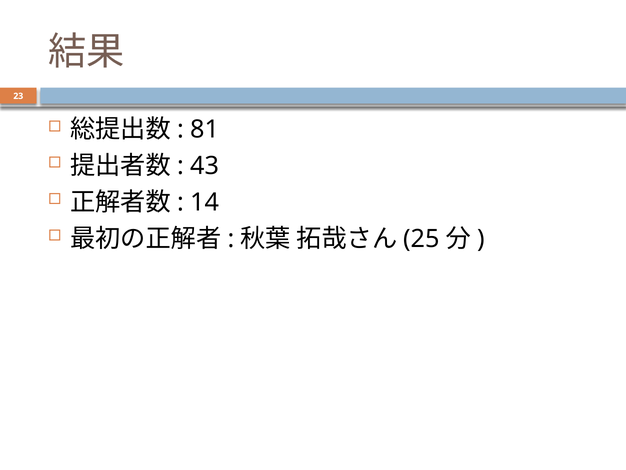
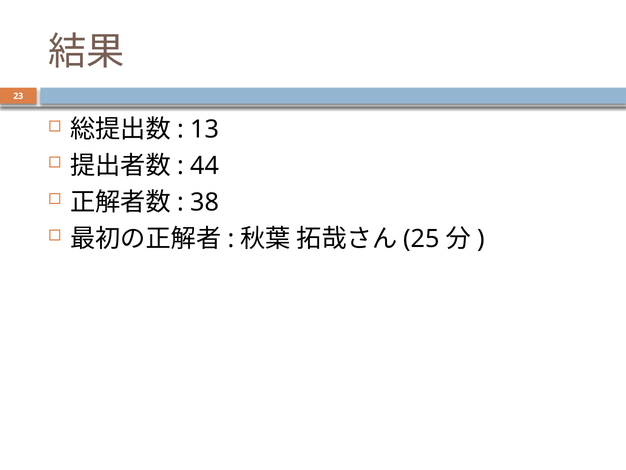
81: 81 -> 13
43: 43 -> 44
14: 14 -> 38
